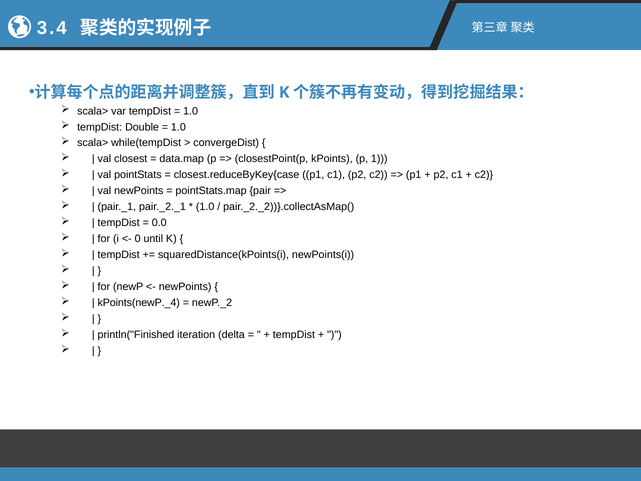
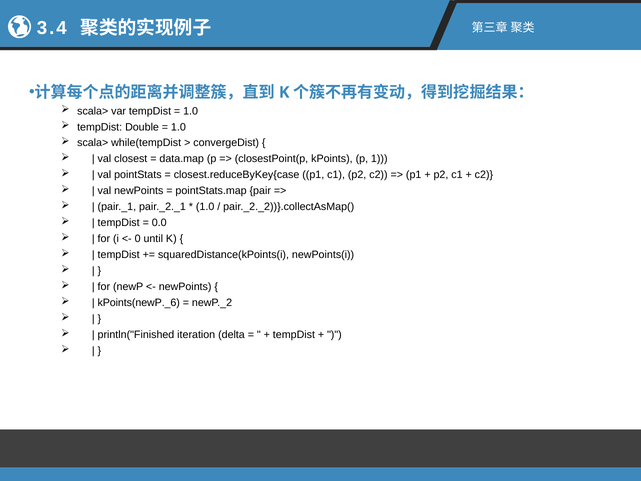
kPoints(newP._4: kPoints(newP._4 -> kPoints(newP._6
